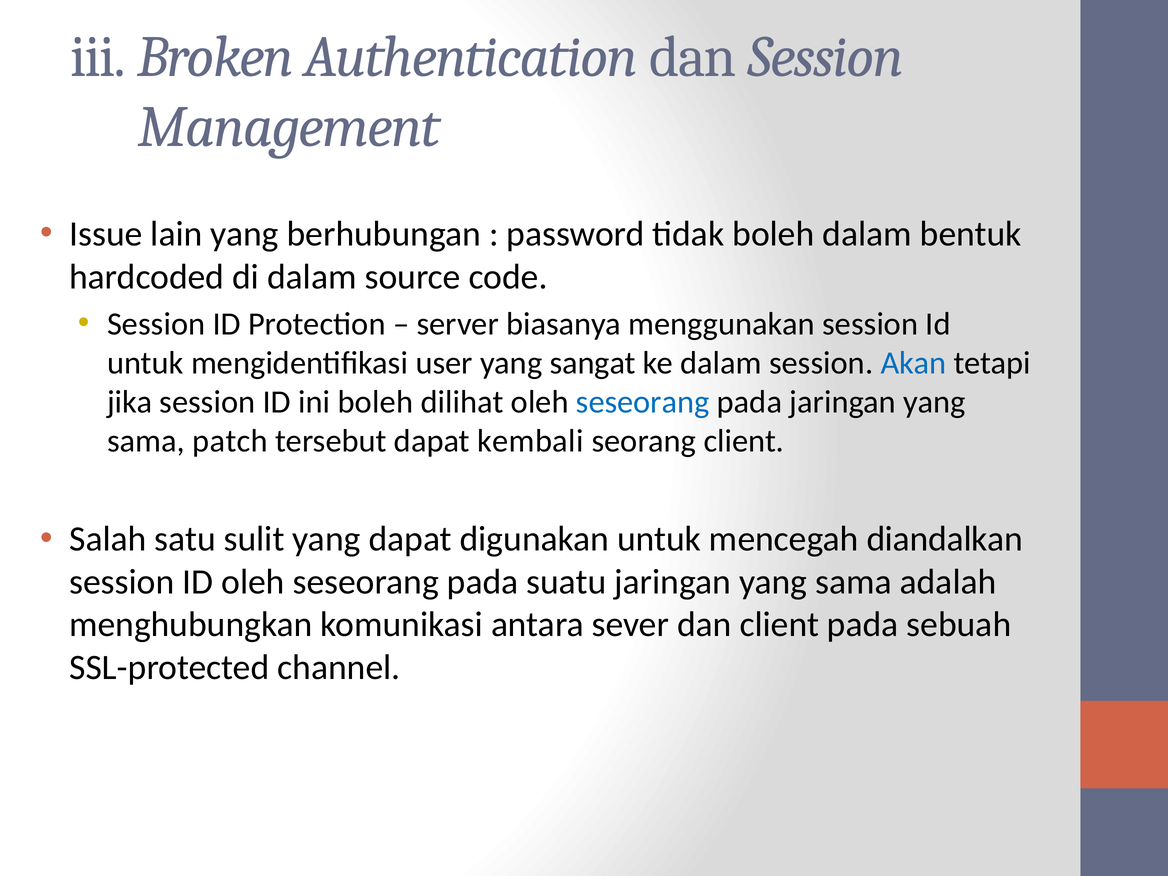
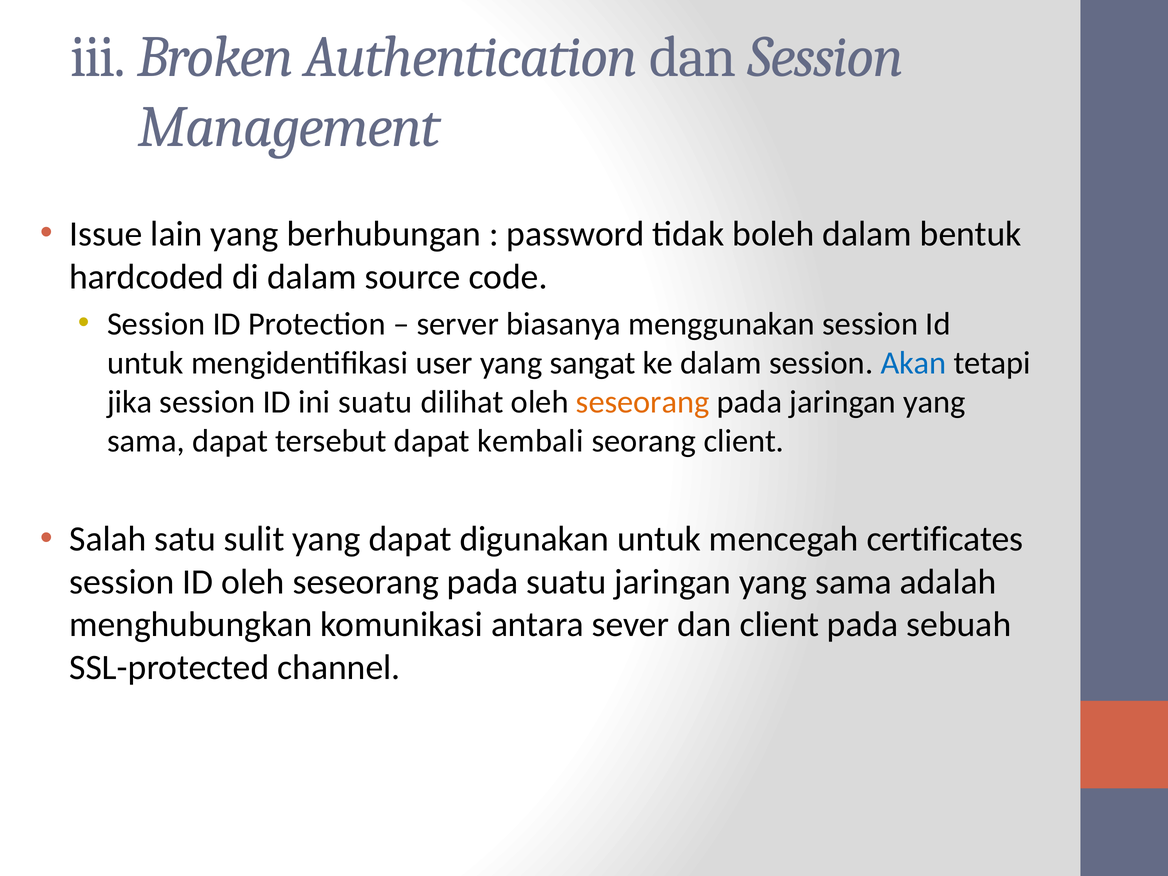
ini boleh: boleh -> suatu
seseorang at (643, 402) colour: blue -> orange
sama patch: patch -> dapat
diandalkan: diandalkan -> certificates
